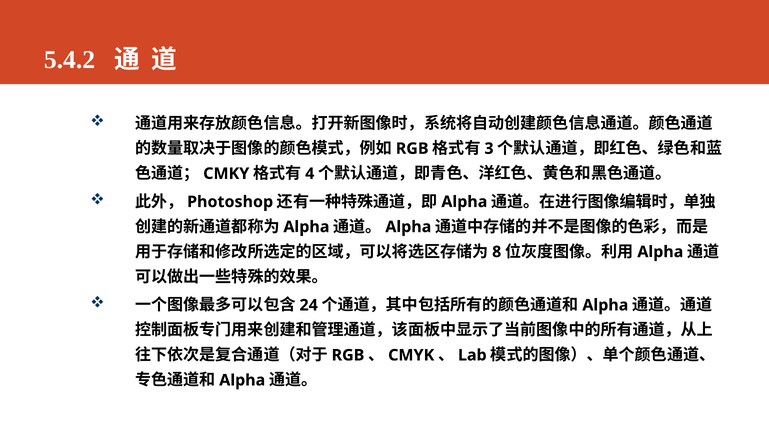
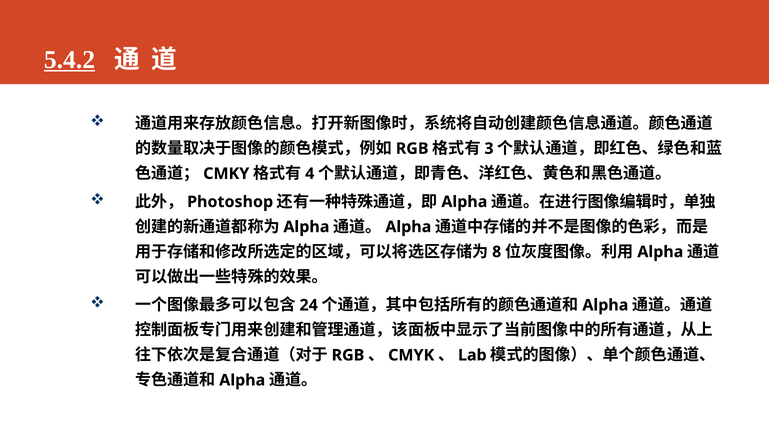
5.4.2 underline: none -> present
